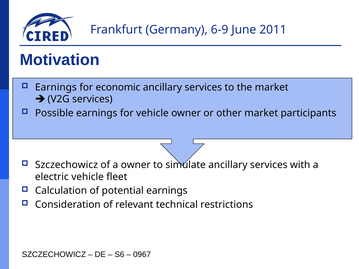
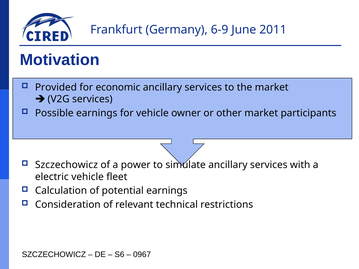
Earnings at (56, 87): Earnings -> Provided
a owner: owner -> power
